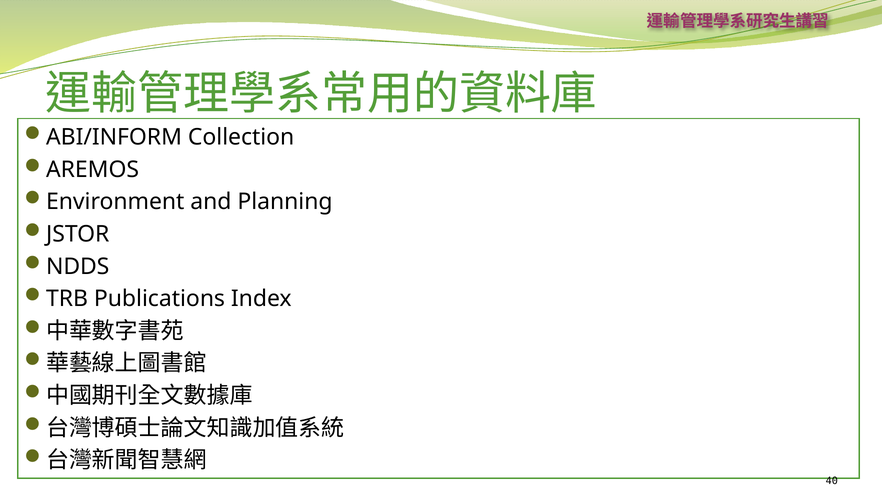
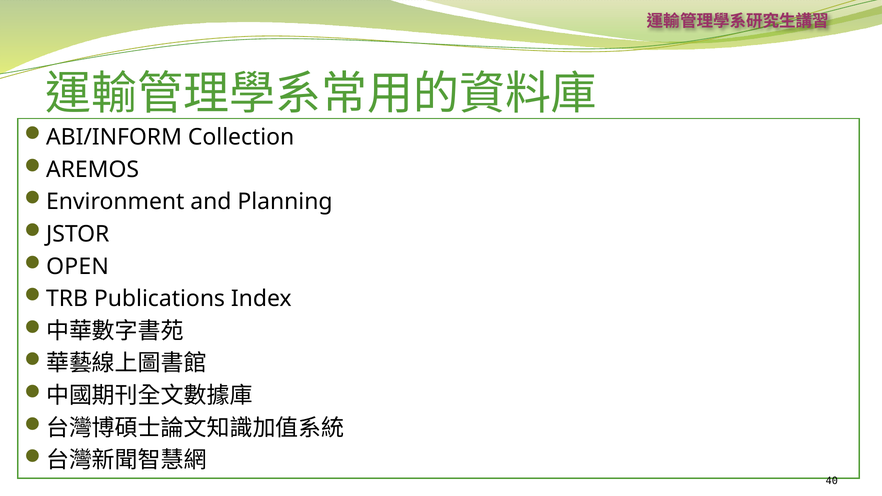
NDDS: NDDS -> OPEN
